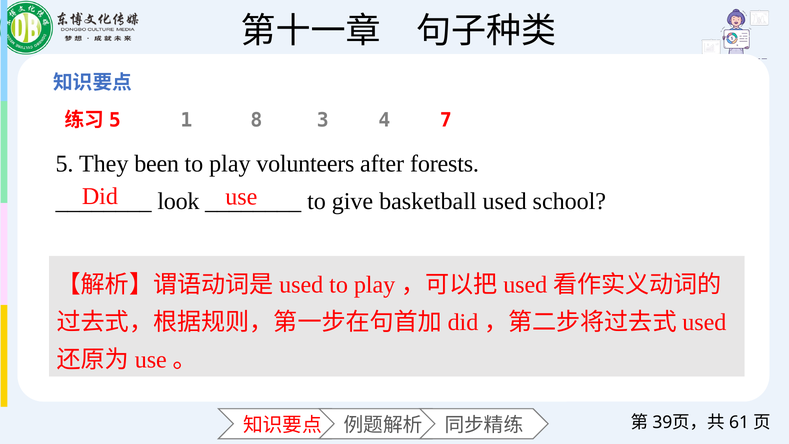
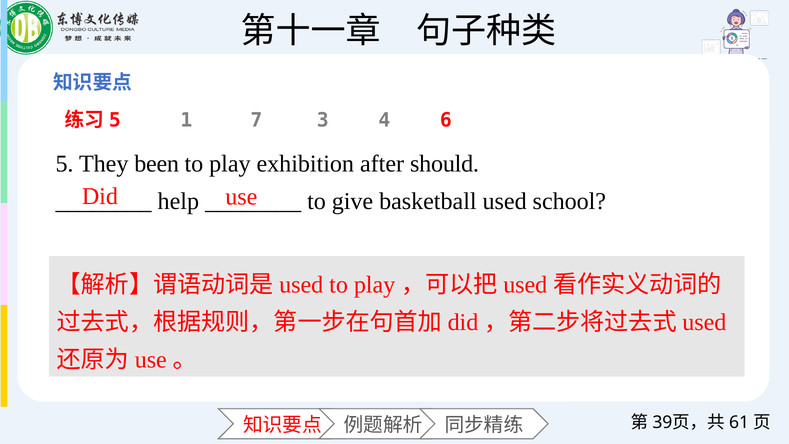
8: 8 -> 7
7: 7 -> 6
volunteers: volunteers -> exhibition
forests: forests -> should
look: look -> help
